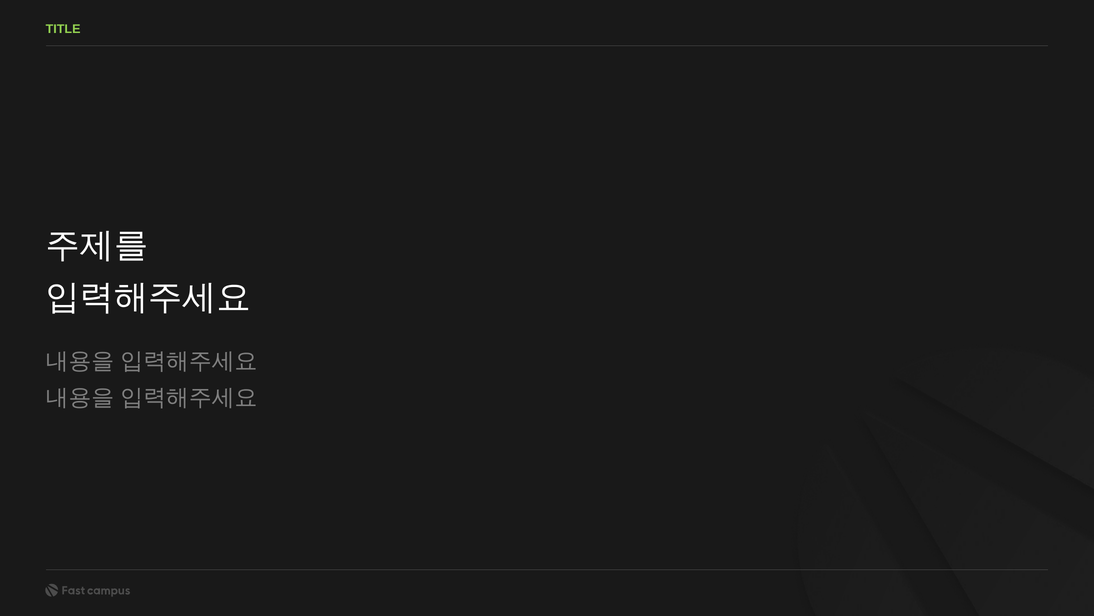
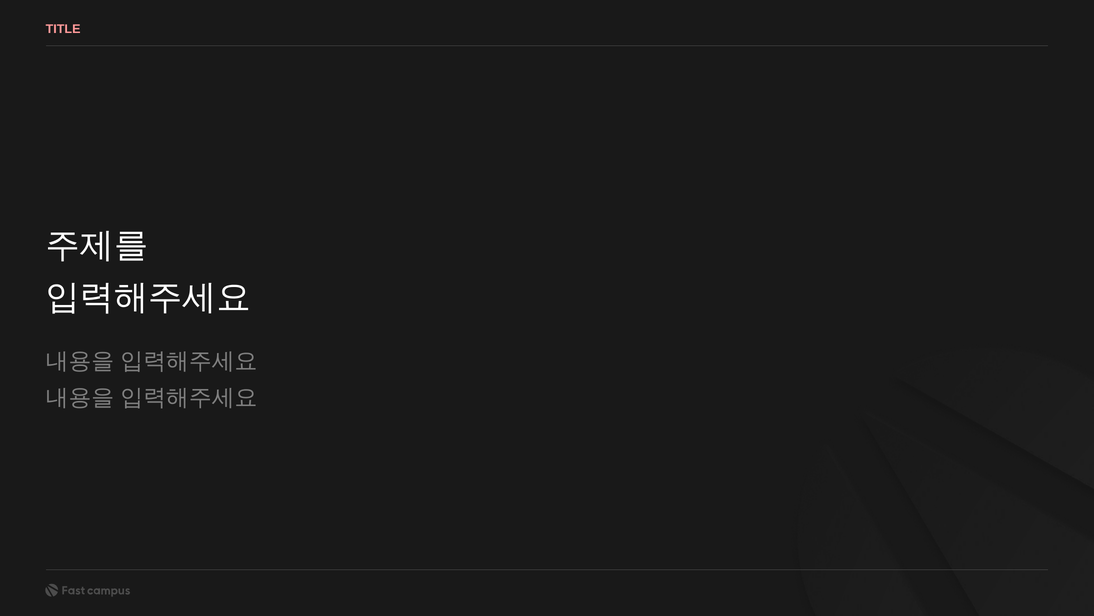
TITLE colour: light green -> pink
